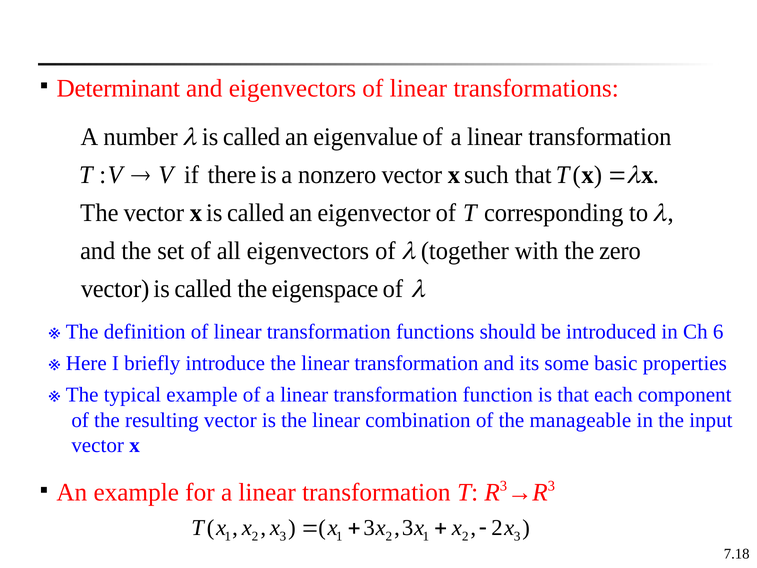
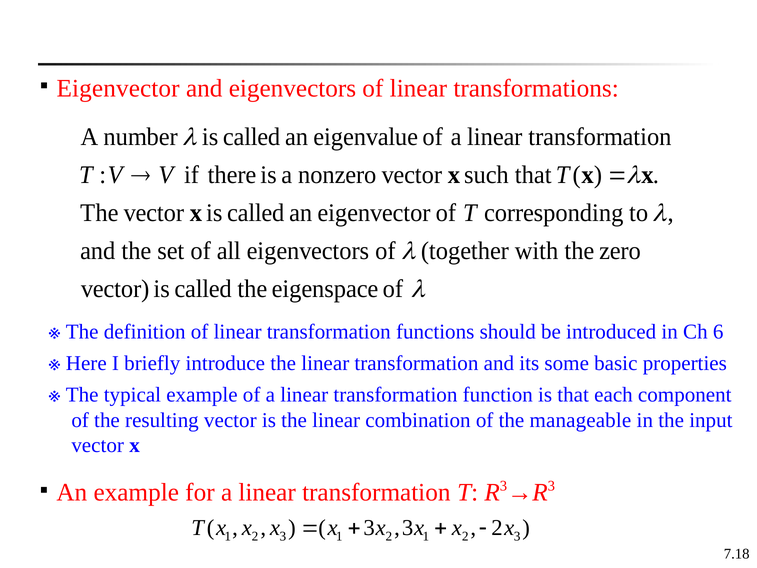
Determinant at (118, 88): Determinant -> Eigenvector
